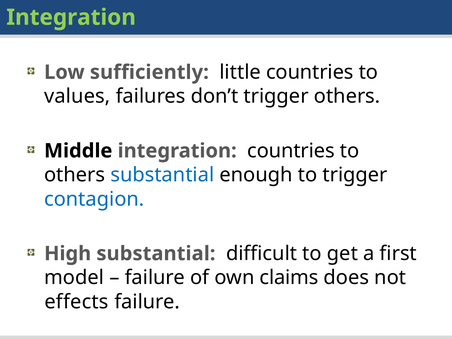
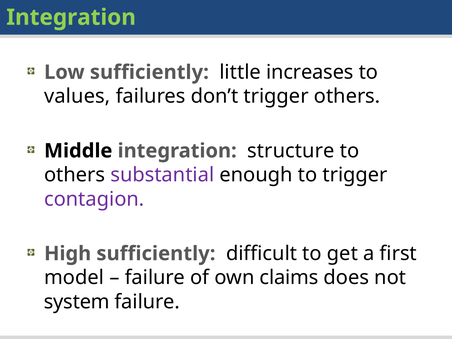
little countries: countries -> increases
integration countries: countries -> structure
substantial at (162, 175) colour: blue -> purple
contagion colour: blue -> purple
High substantial: substantial -> sufficiently
effects: effects -> system
